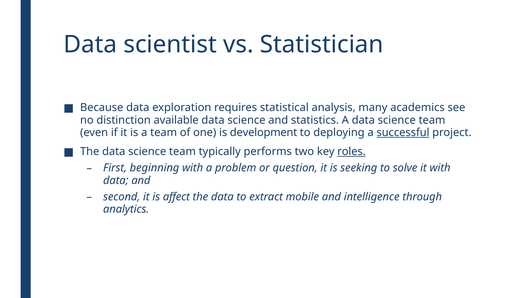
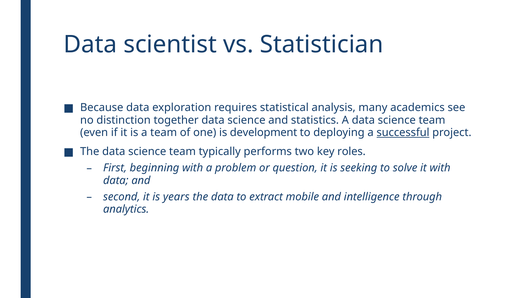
available: available -> together
roles underline: present -> none
affect: affect -> years
